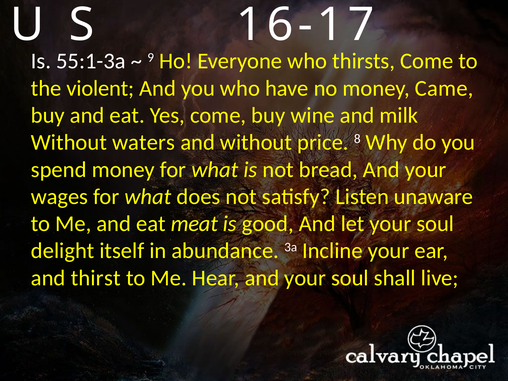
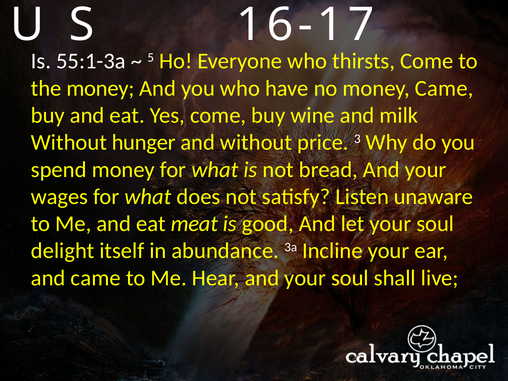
9: 9 -> 5
the violent: violent -> money
waters: waters -> hunger
8: 8 -> 3
and thirst: thirst -> came
